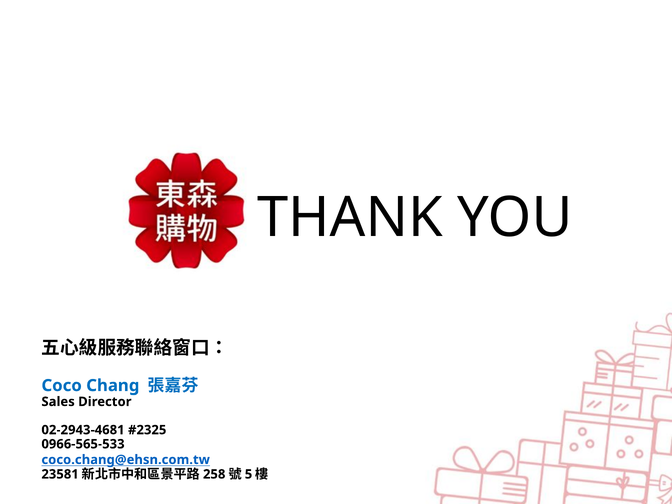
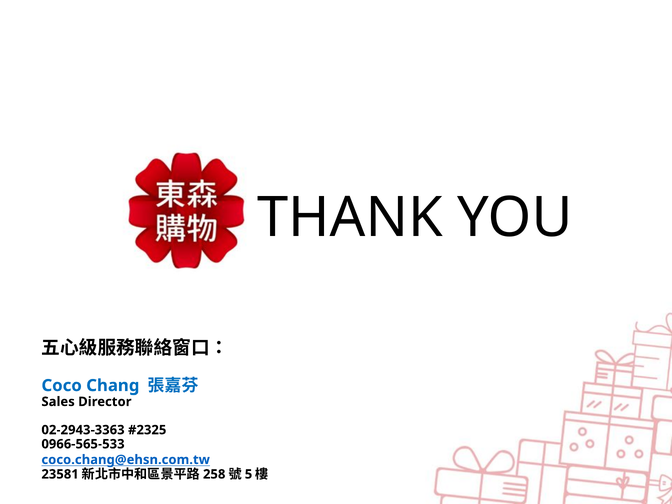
02-2943-4681: 02-2943-4681 -> 02-2943-3363
